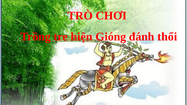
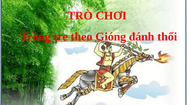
hiện: hiện -> theo
